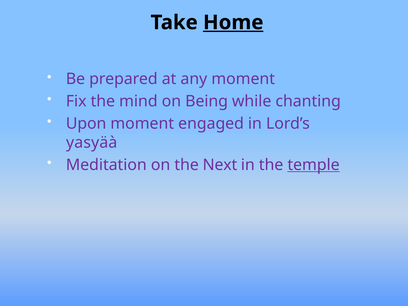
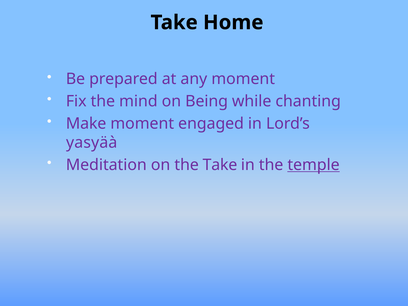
Home underline: present -> none
Upon: Upon -> Make
the Next: Next -> Take
